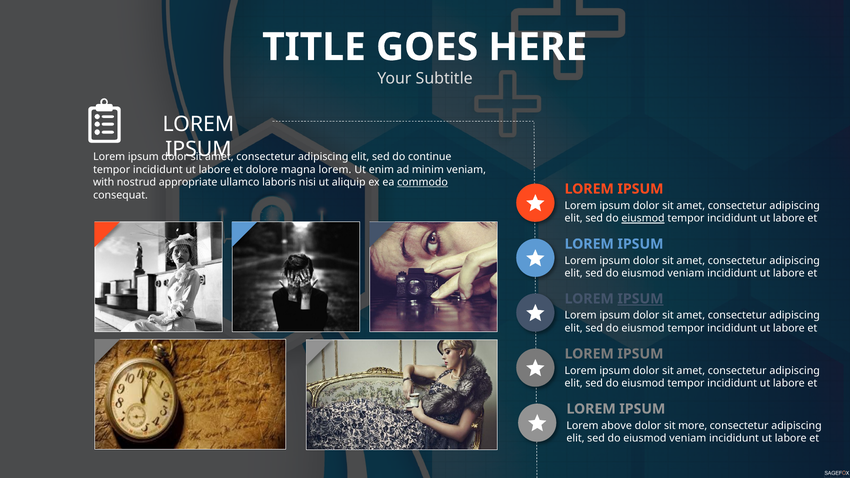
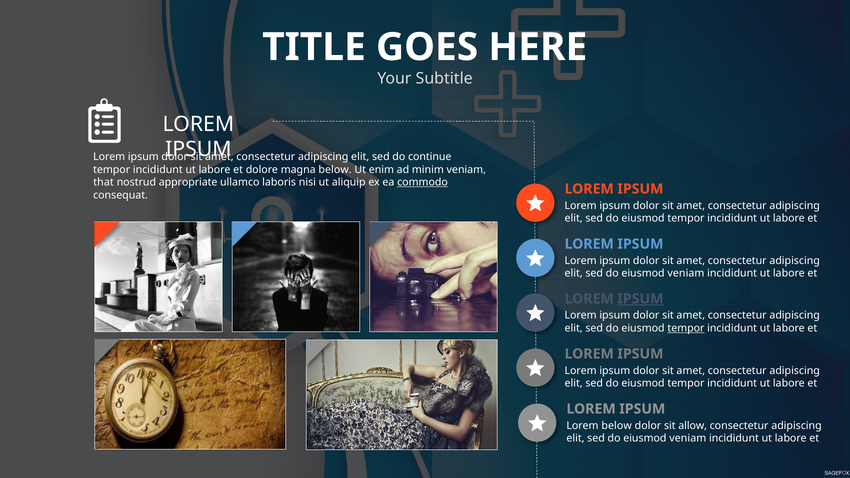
magna lorem: lorem -> below
with: with -> that
eiusmod at (643, 218) underline: present -> none
tempor at (686, 328) underline: none -> present
Lorem above: above -> below
more: more -> allow
